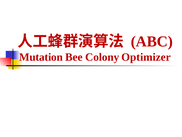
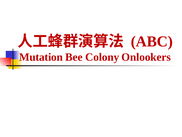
Optimizer: Optimizer -> Onlookers
